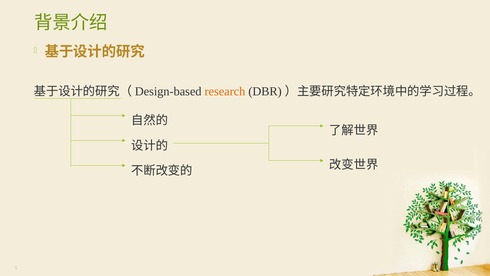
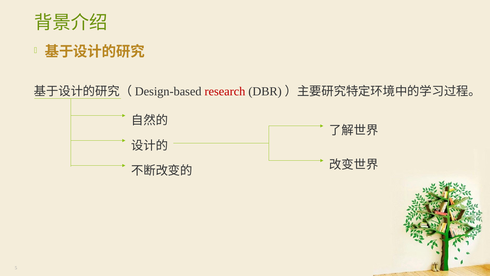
research colour: orange -> red
